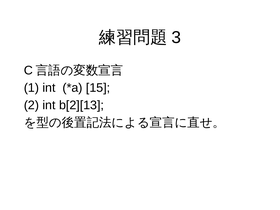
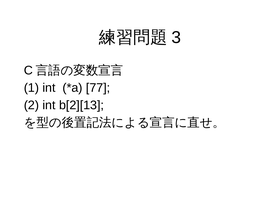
15: 15 -> 77
